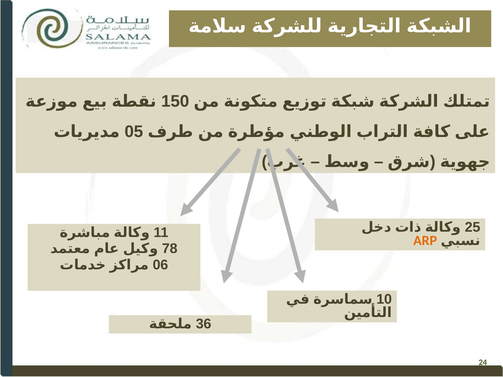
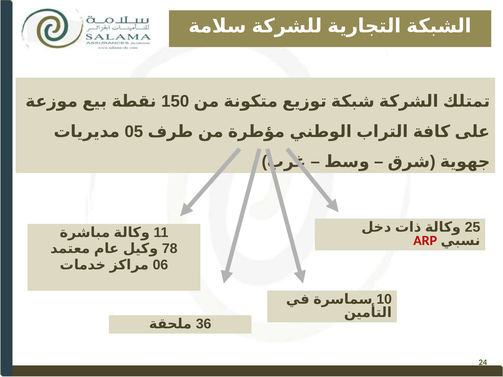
ARP colour: orange -> red
